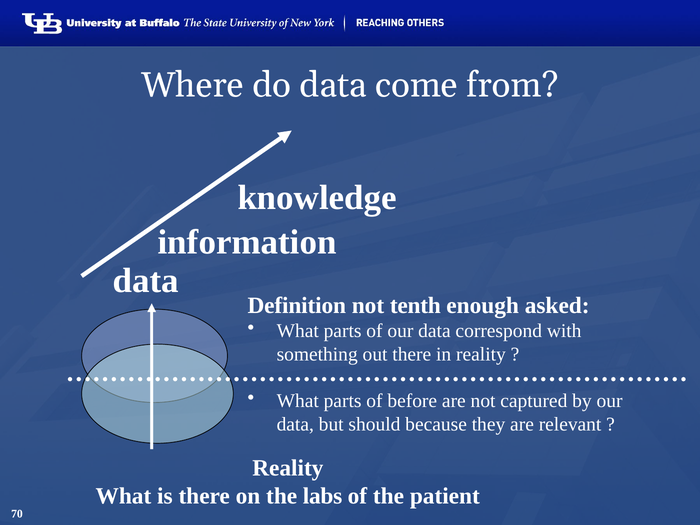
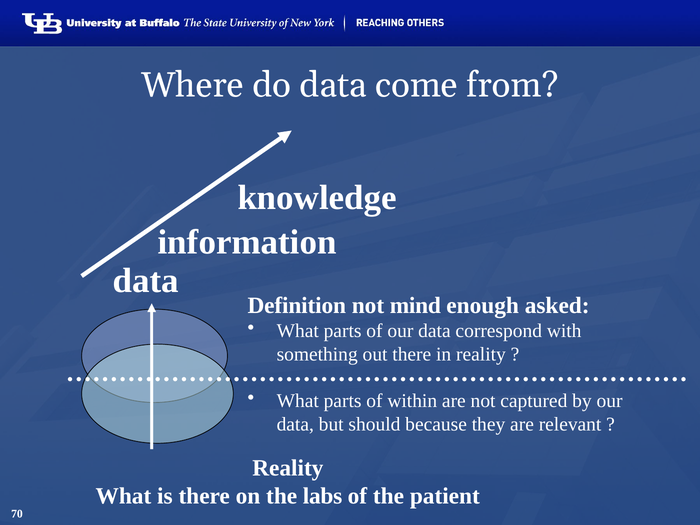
tenth: tenth -> mind
before: before -> within
